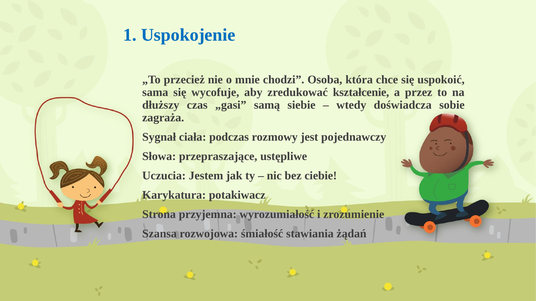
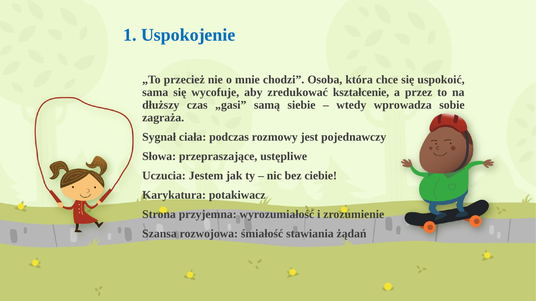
doświadcza: doświadcza -> wprowadza
